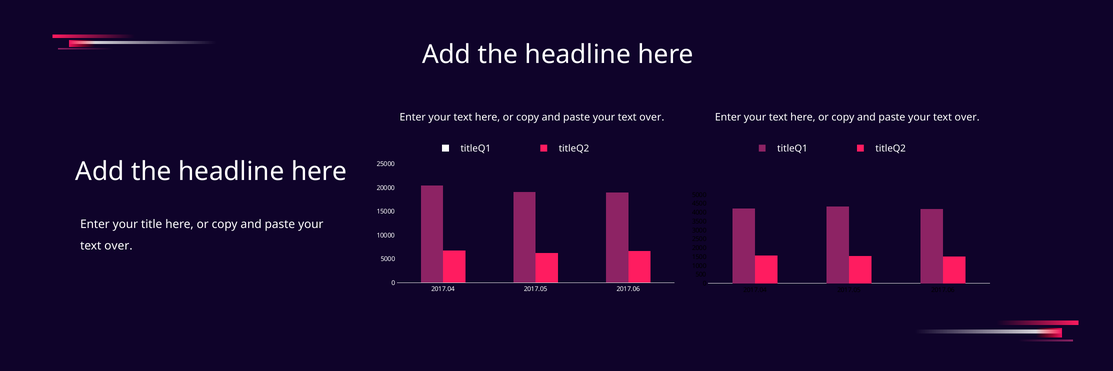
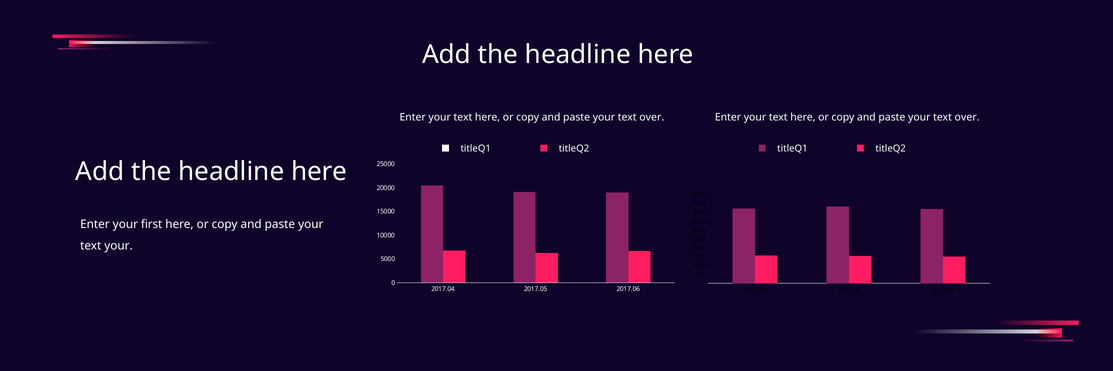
title: title -> first
over at (118, 246): over -> your
